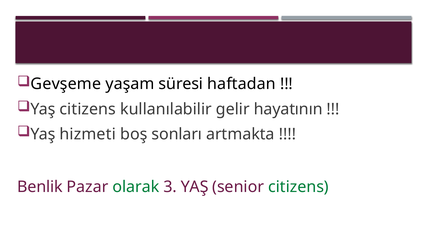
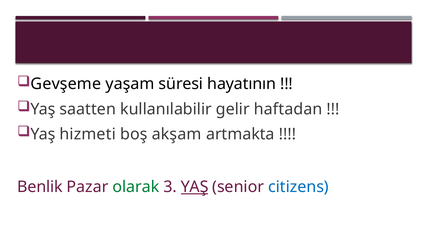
haftadan: haftadan -> hayatının
Yaş citizens: citizens -> saatten
hayatının: hayatının -> haftadan
sonları: sonları -> akşam
YAŞ at (195, 187) underline: none -> present
citizens at (298, 187) colour: green -> blue
